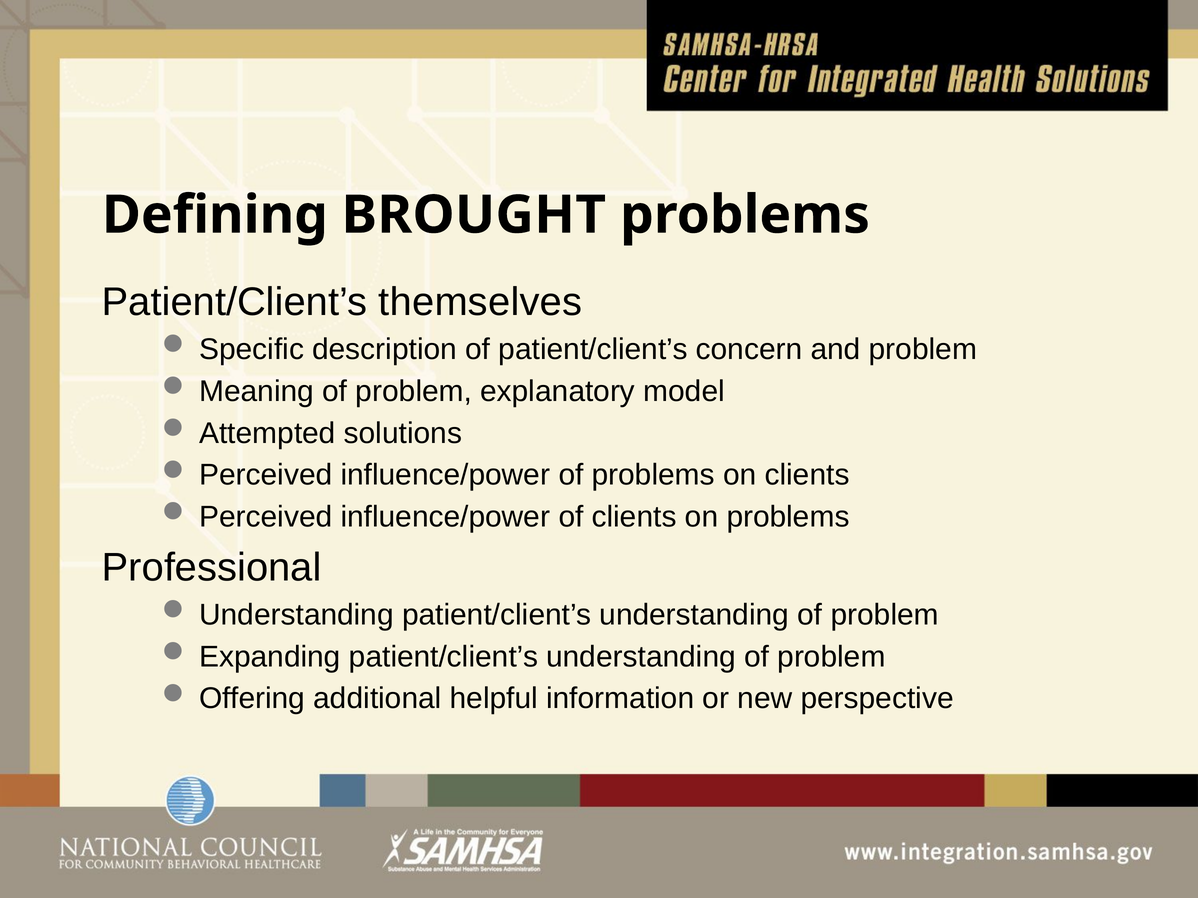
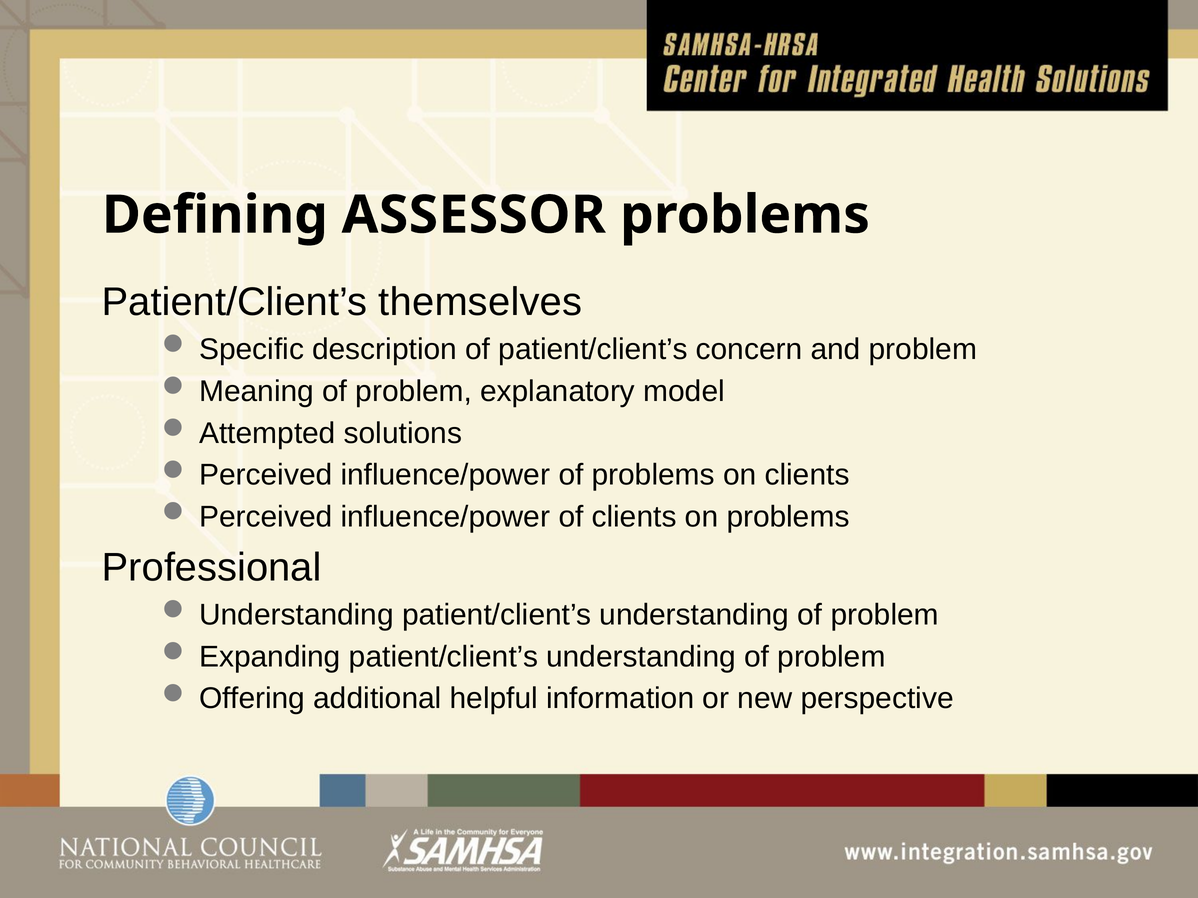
BROUGHT: BROUGHT -> ASSESSOR
